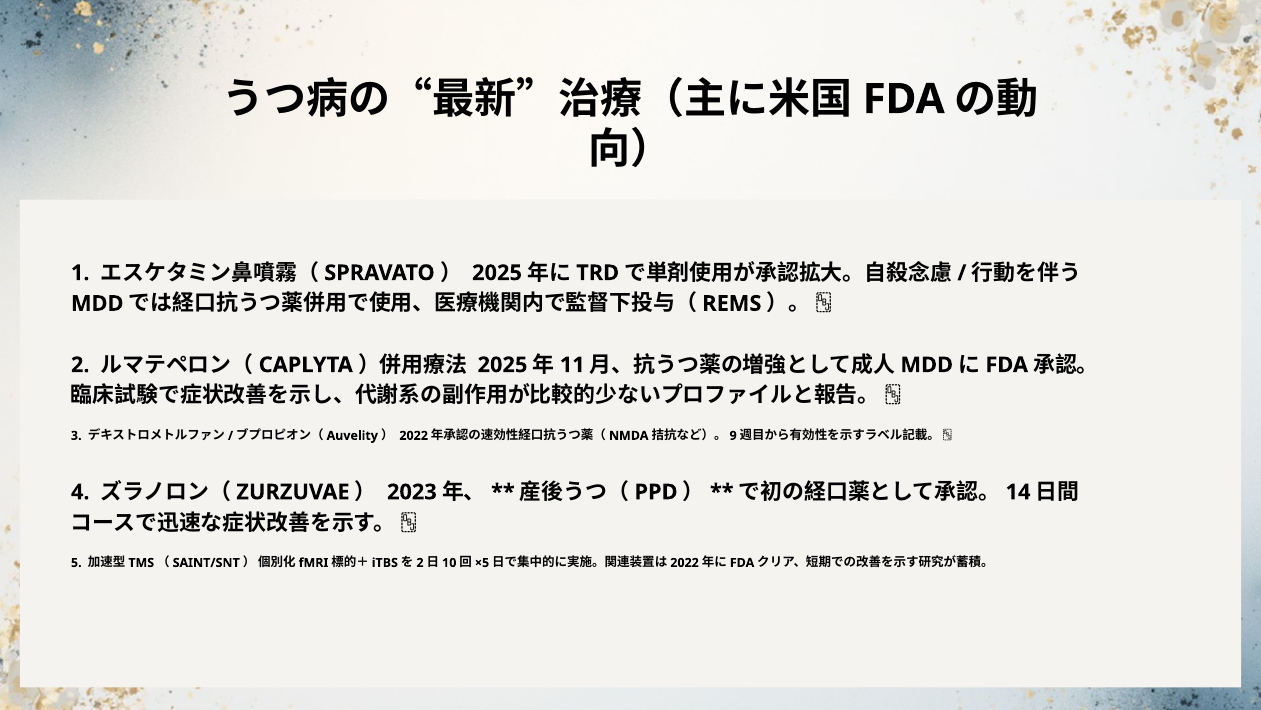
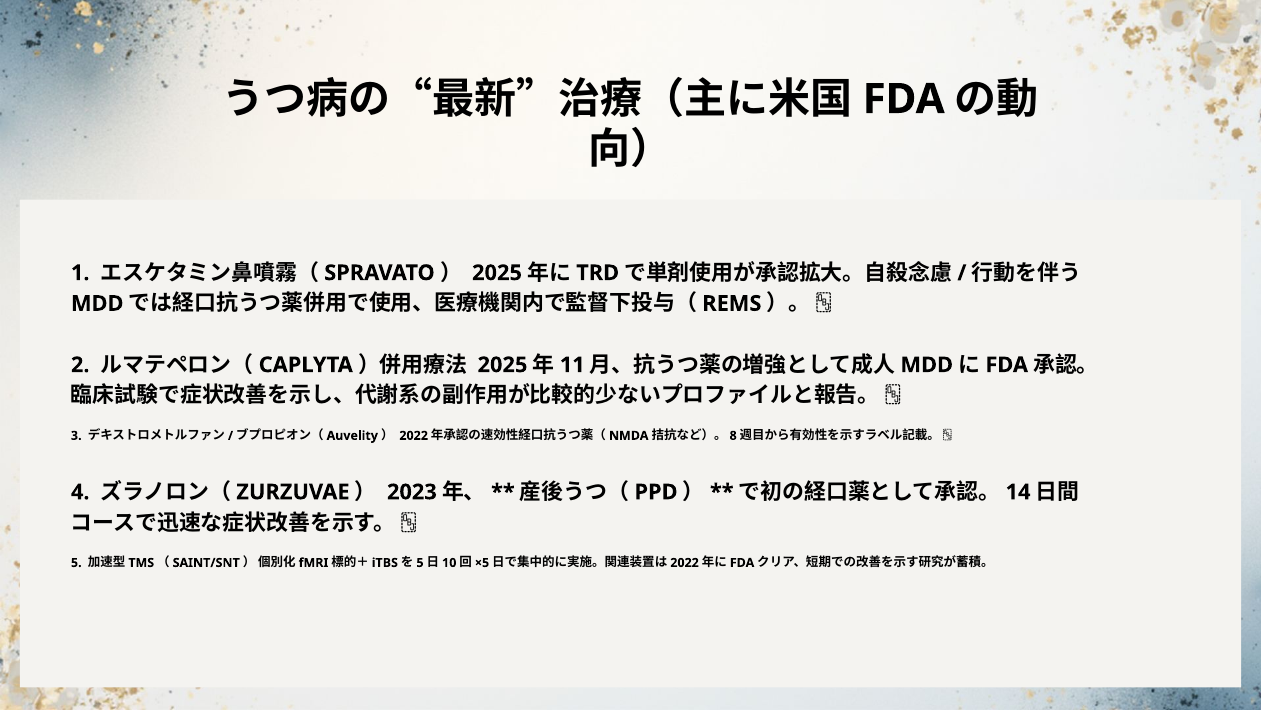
9: 9 -> 8
2 at (420, 562): 2 -> 5
